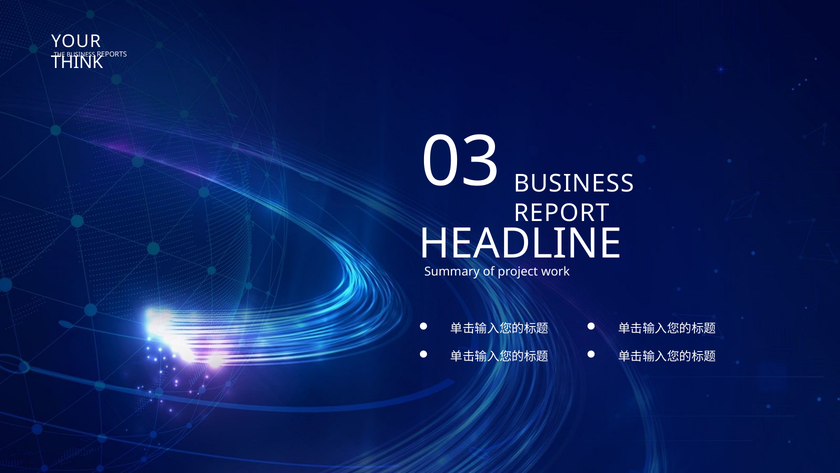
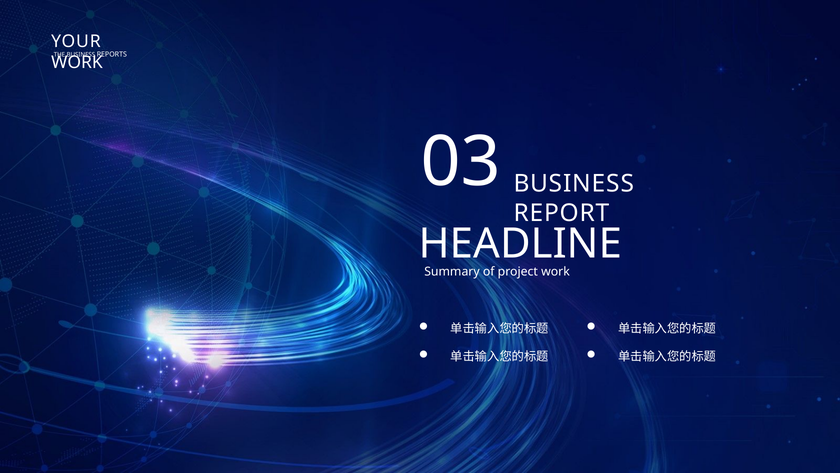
THINK at (77, 62): THINK -> WORK
